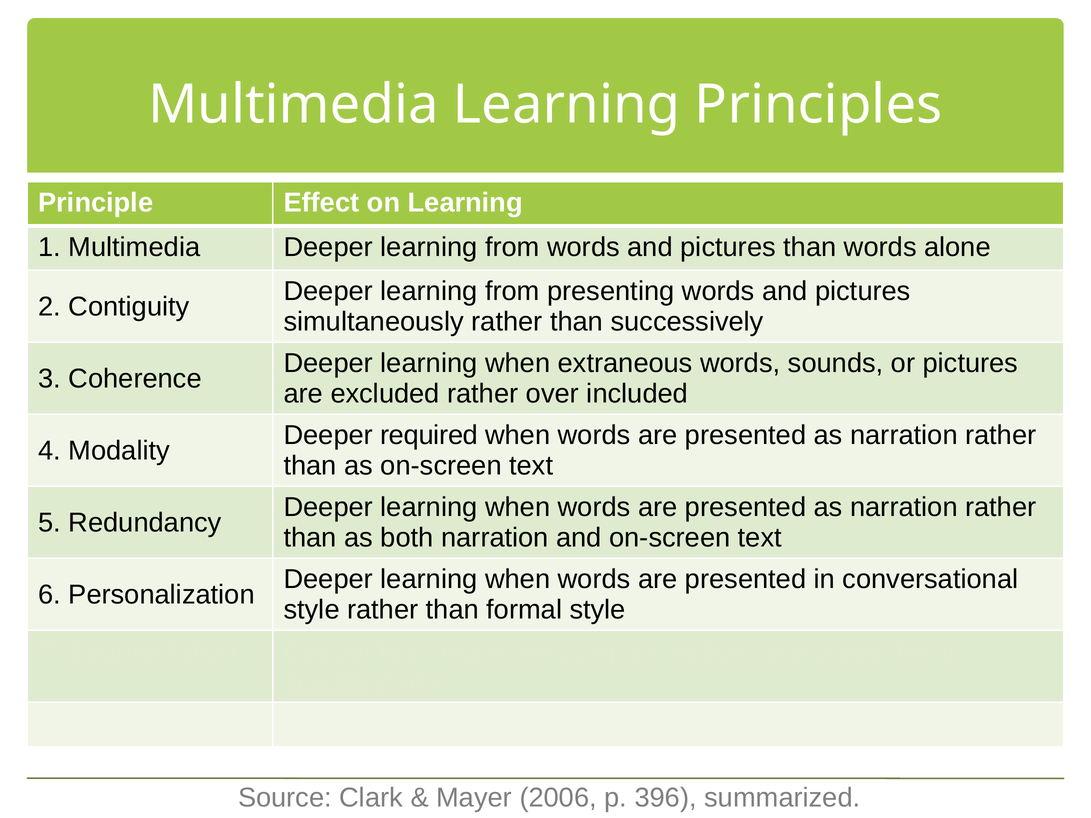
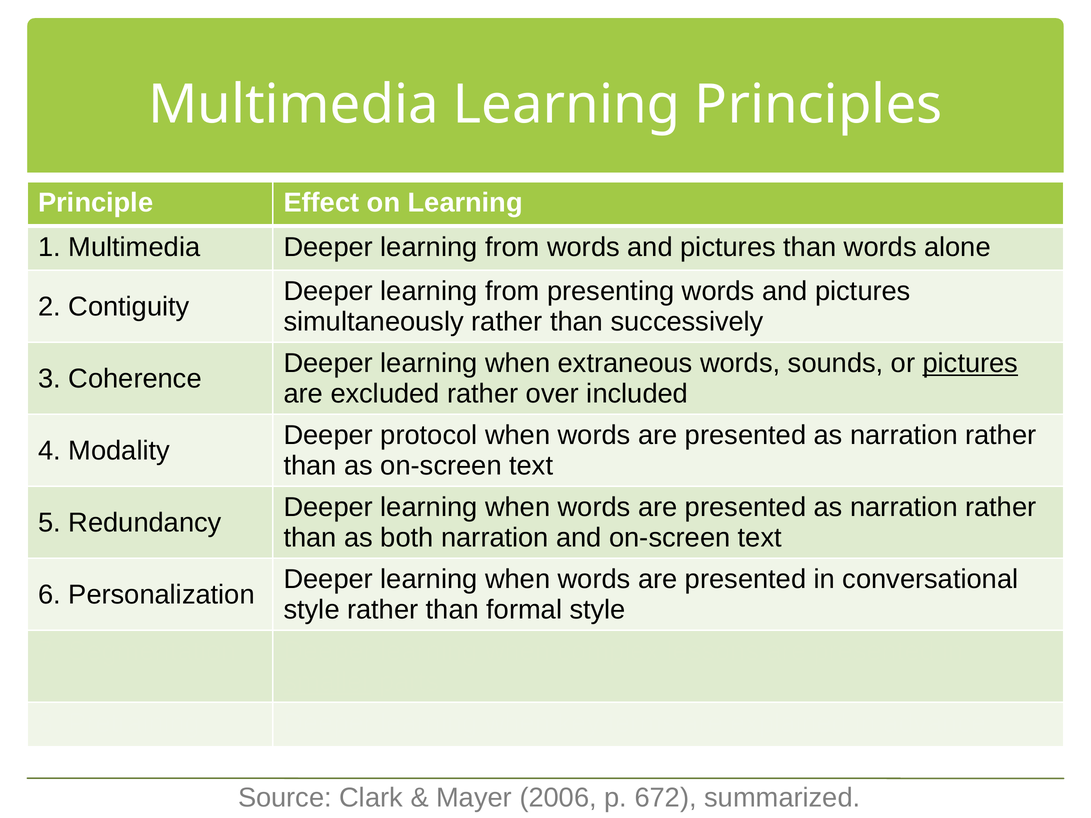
pictures at (970, 364) underline: none -> present
required: required -> protocol
396: 396 -> 672
